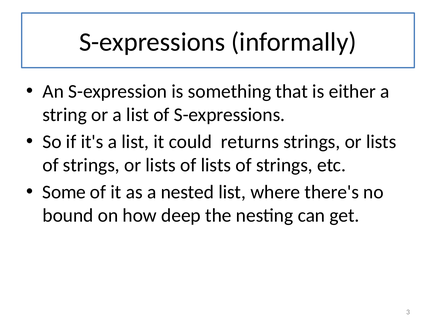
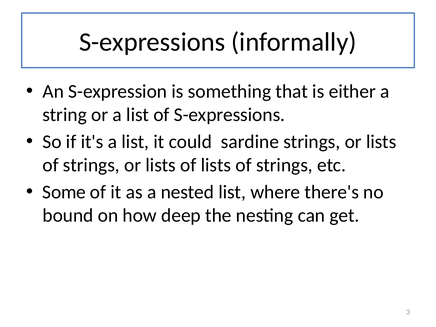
returns: returns -> sardine
